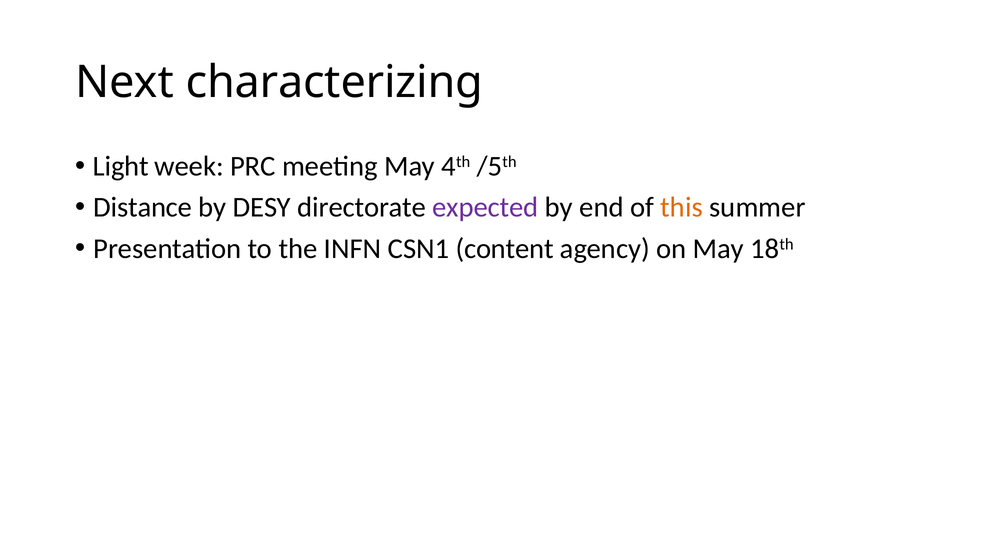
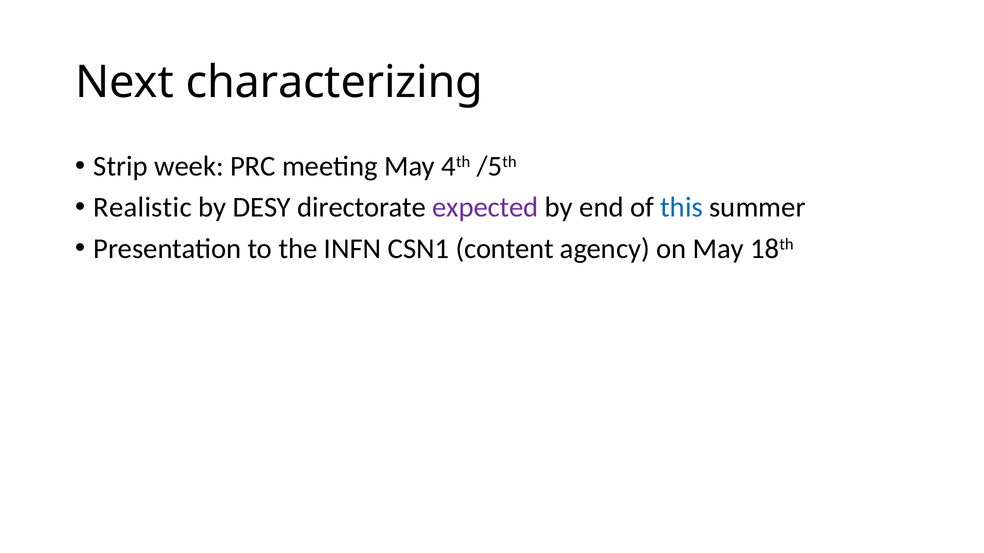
Light: Light -> Strip
Distance: Distance -> Realistic
this colour: orange -> blue
